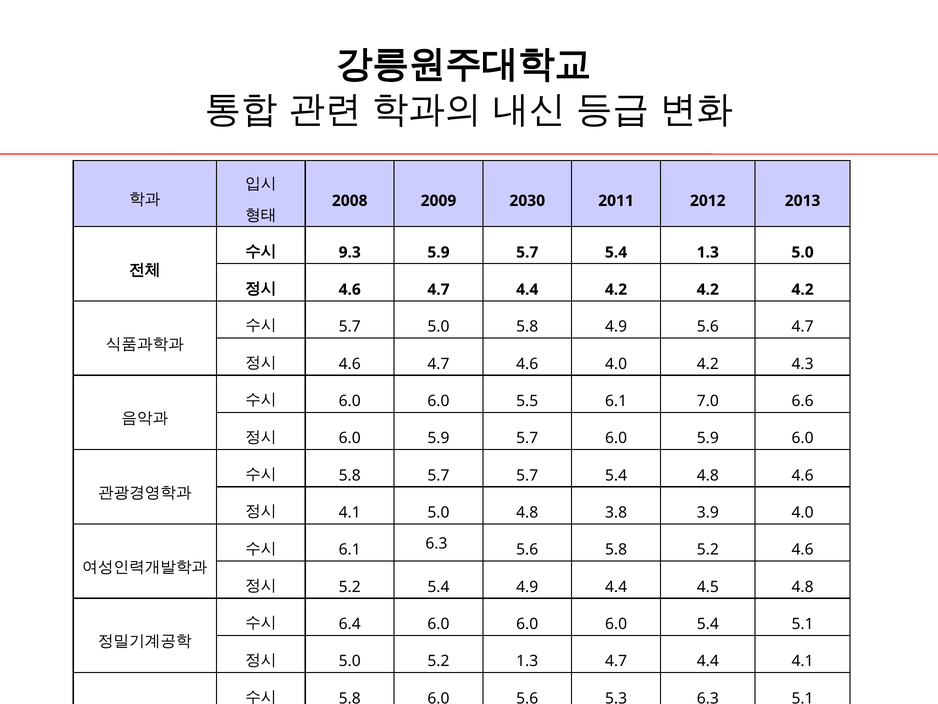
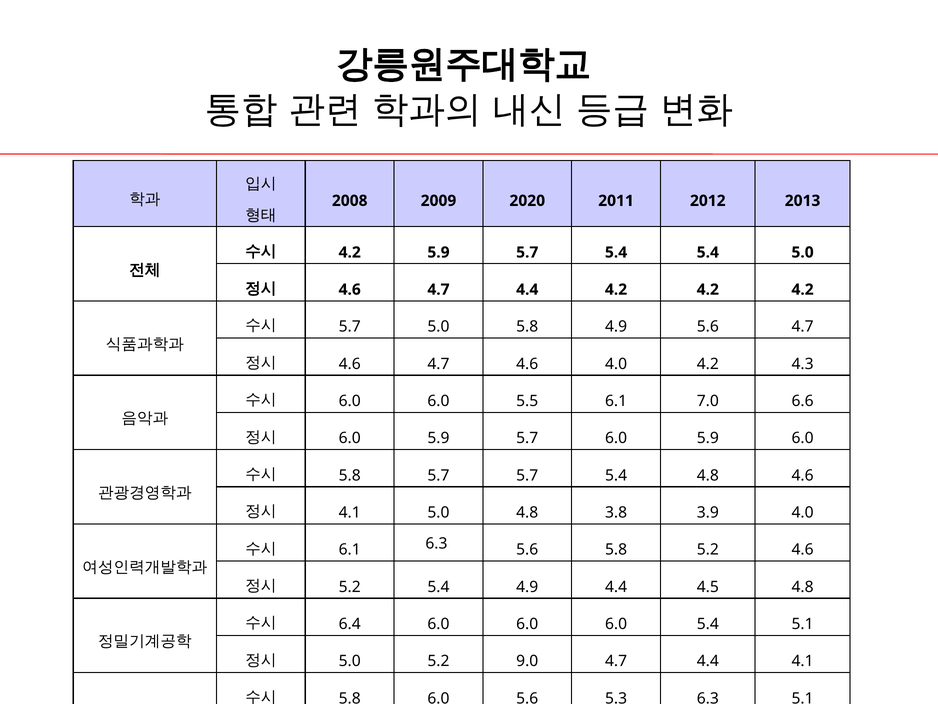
2030: 2030 -> 2020
9.3 at (350, 252): 9.3 -> 4.2
5.4 1.3: 1.3 -> 5.4
5.2 1.3: 1.3 -> 9.0
